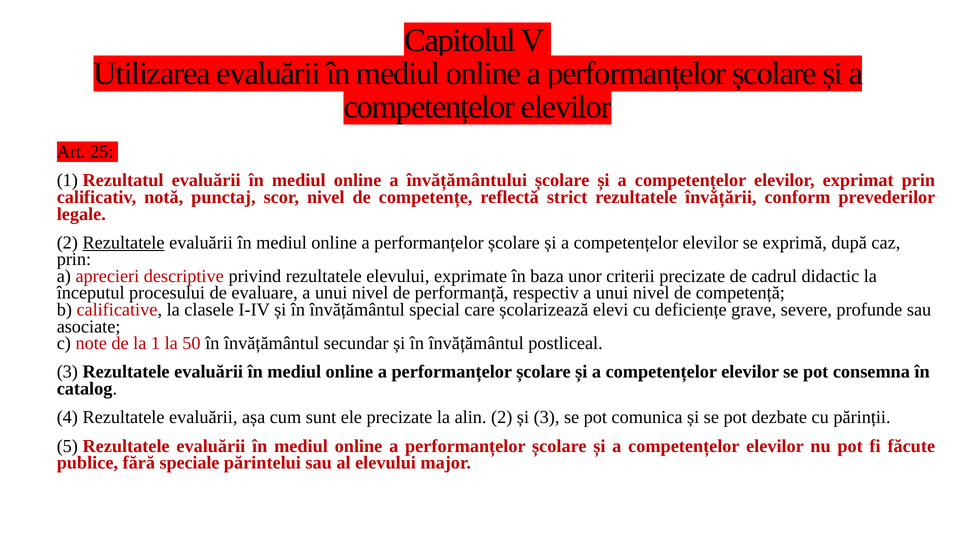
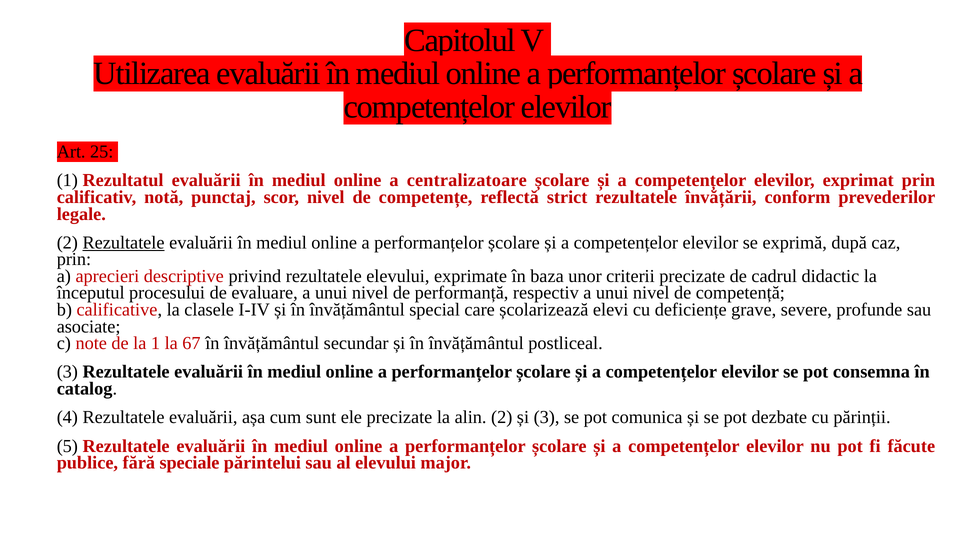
învățământului: învățământului -> centralizatoare
50: 50 -> 67
